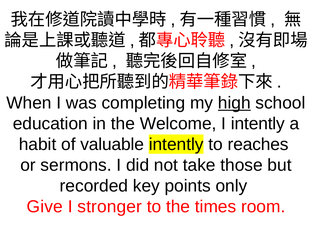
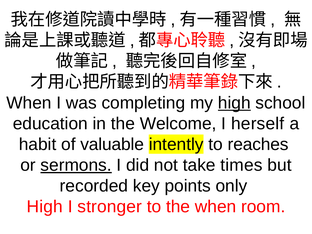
I intently: intently -> herself
sermons underline: none -> present
those: those -> times
Give at (45, 207): Give -> High
the times: times -> when
